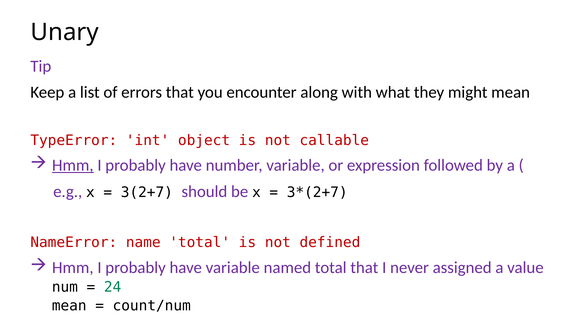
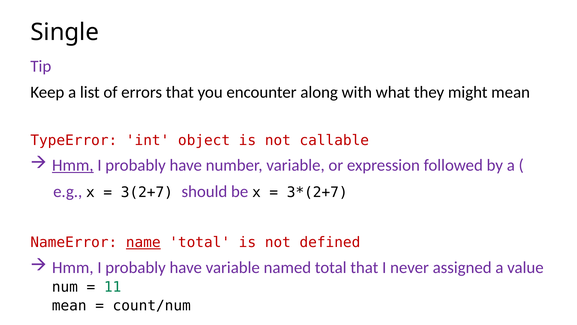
Unary: Unary -> Single
name underline: none -> present
24: 24 -> 11
